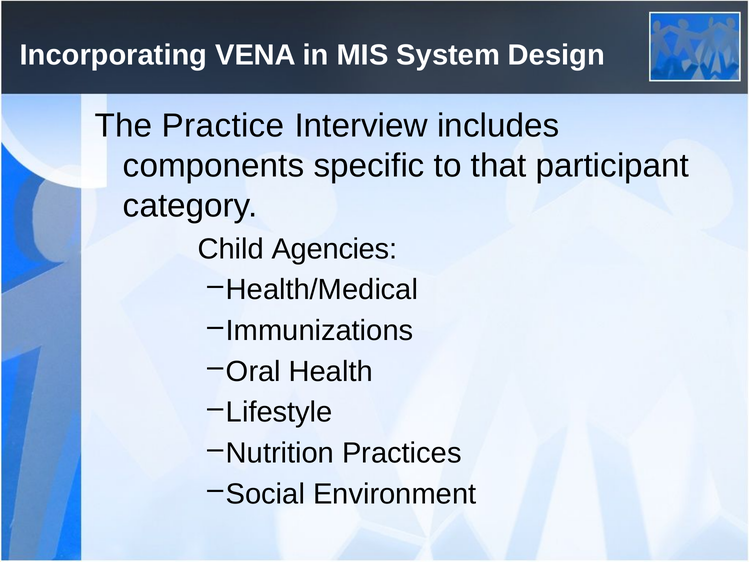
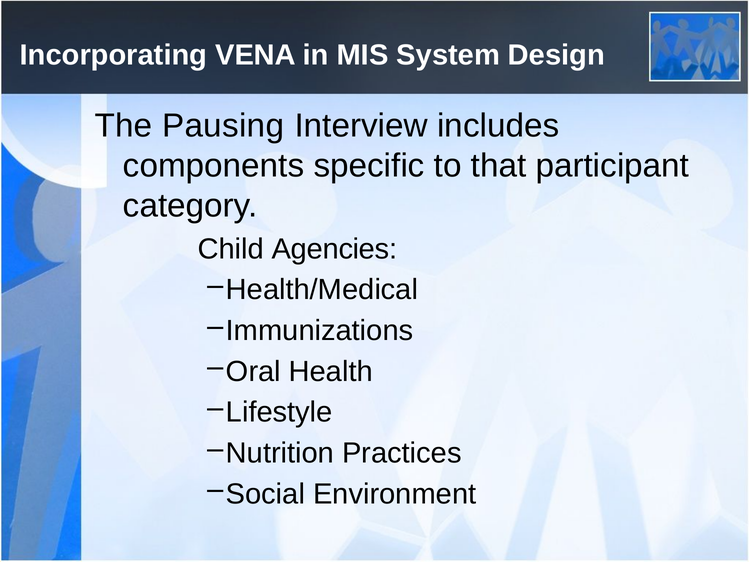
Practice: Practice -> Pausing
